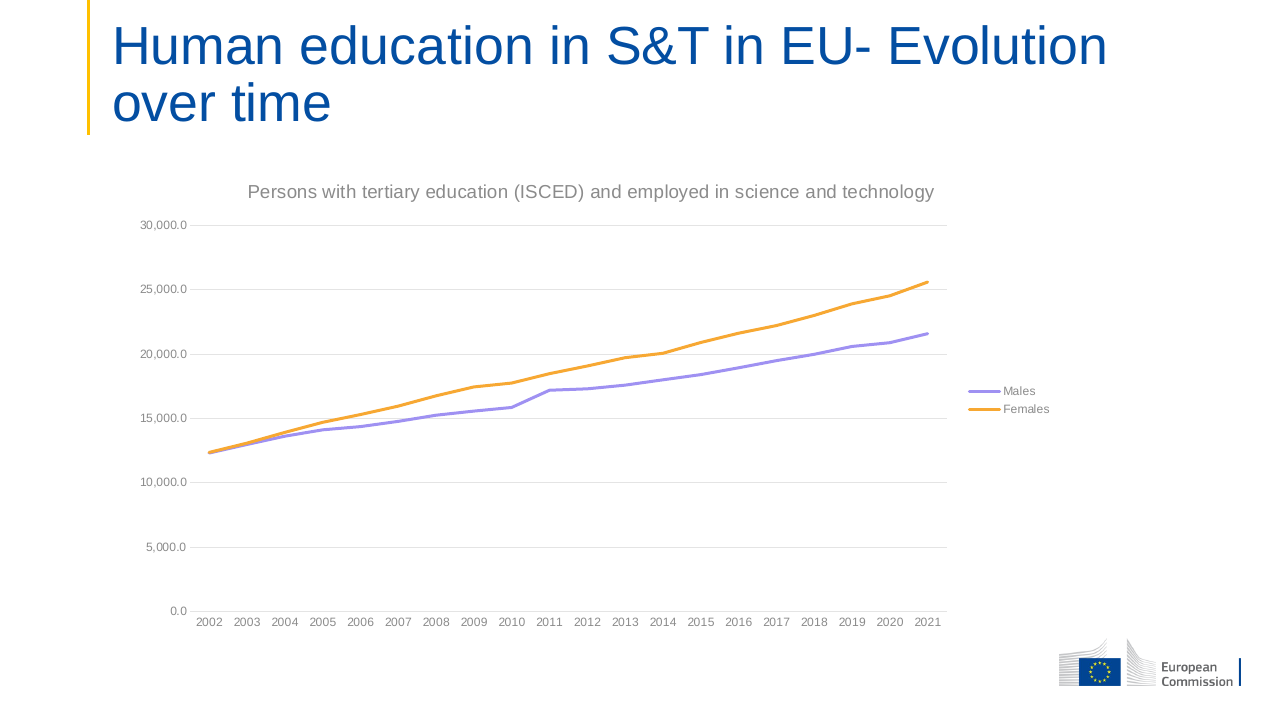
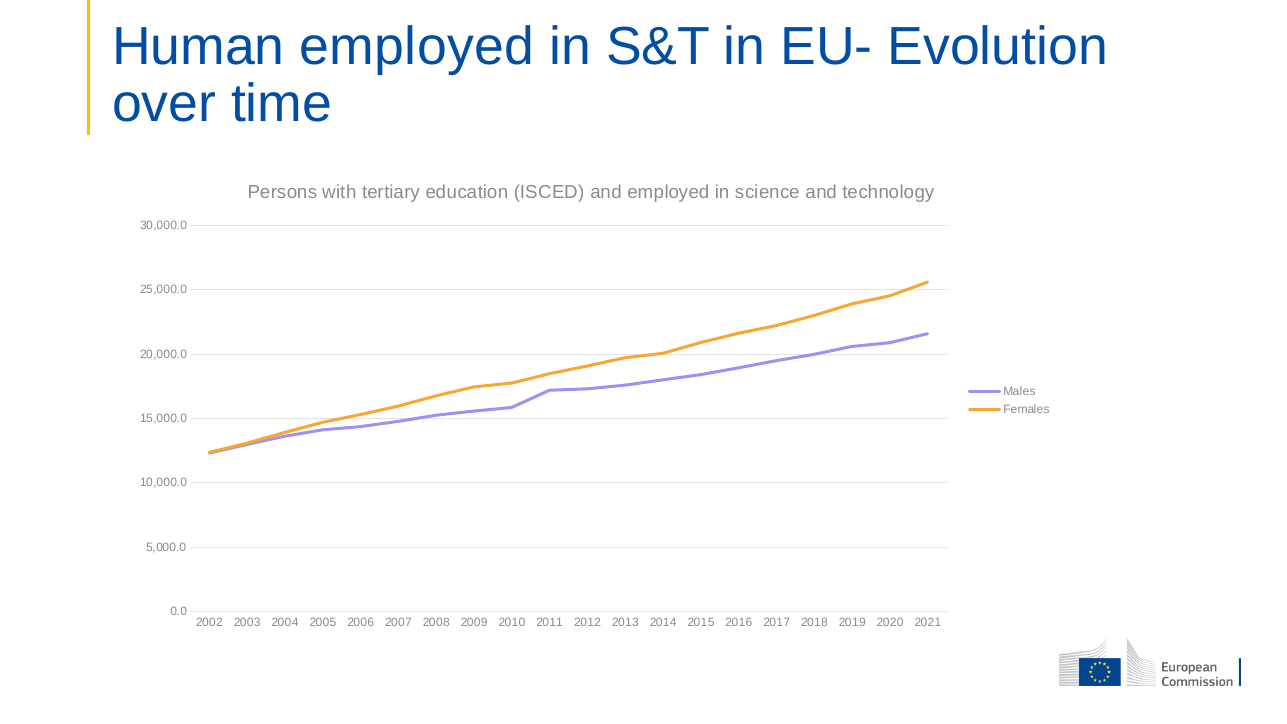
Human education: education -> employed
